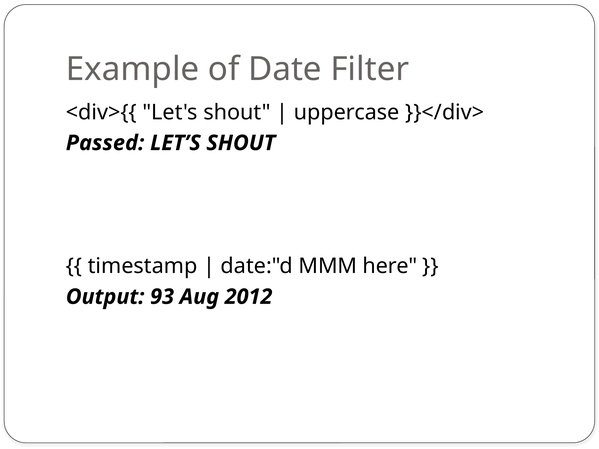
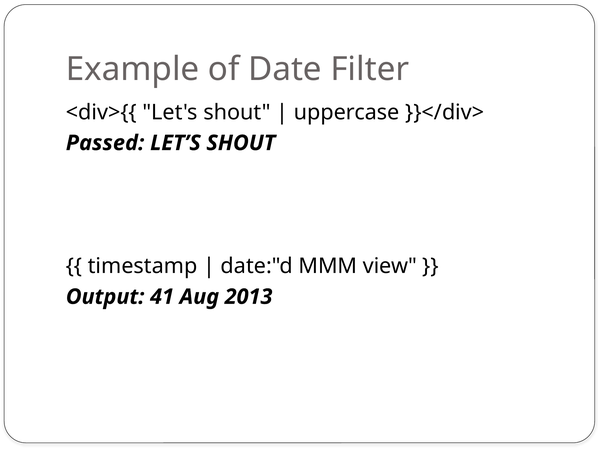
here: here -> view
93: 93 -> 41
2012: 2012 -> 2013
